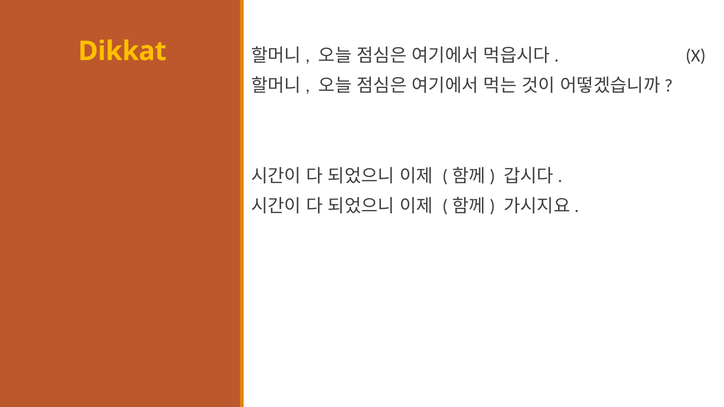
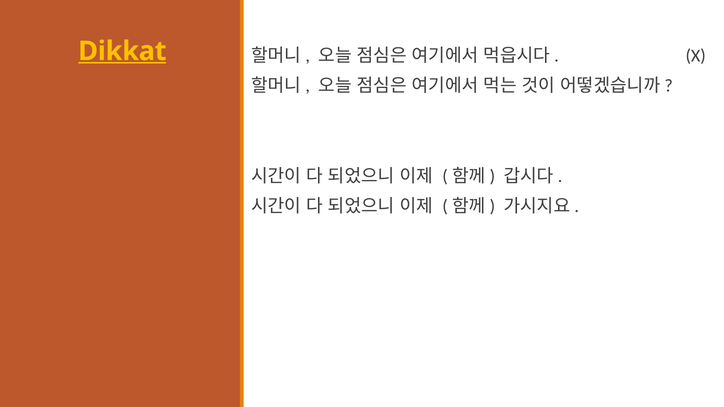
Dikkat underline: none -> present
